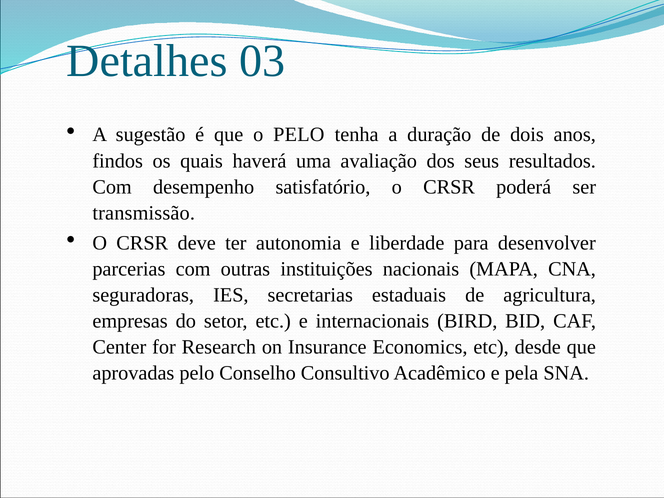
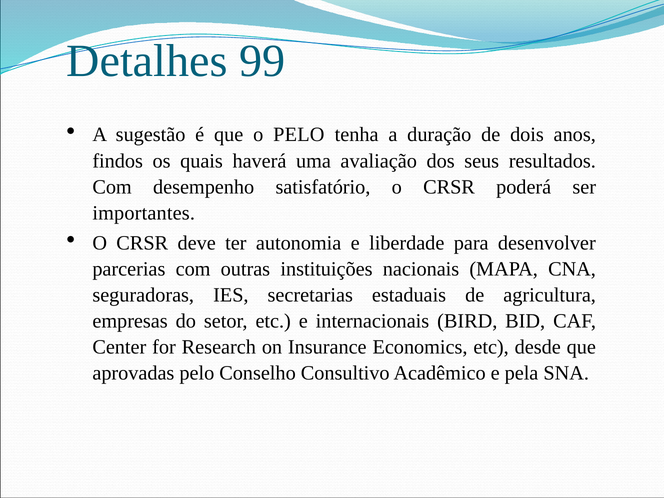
03: 03 -> 99
transmissão: transmissão -> importantes
